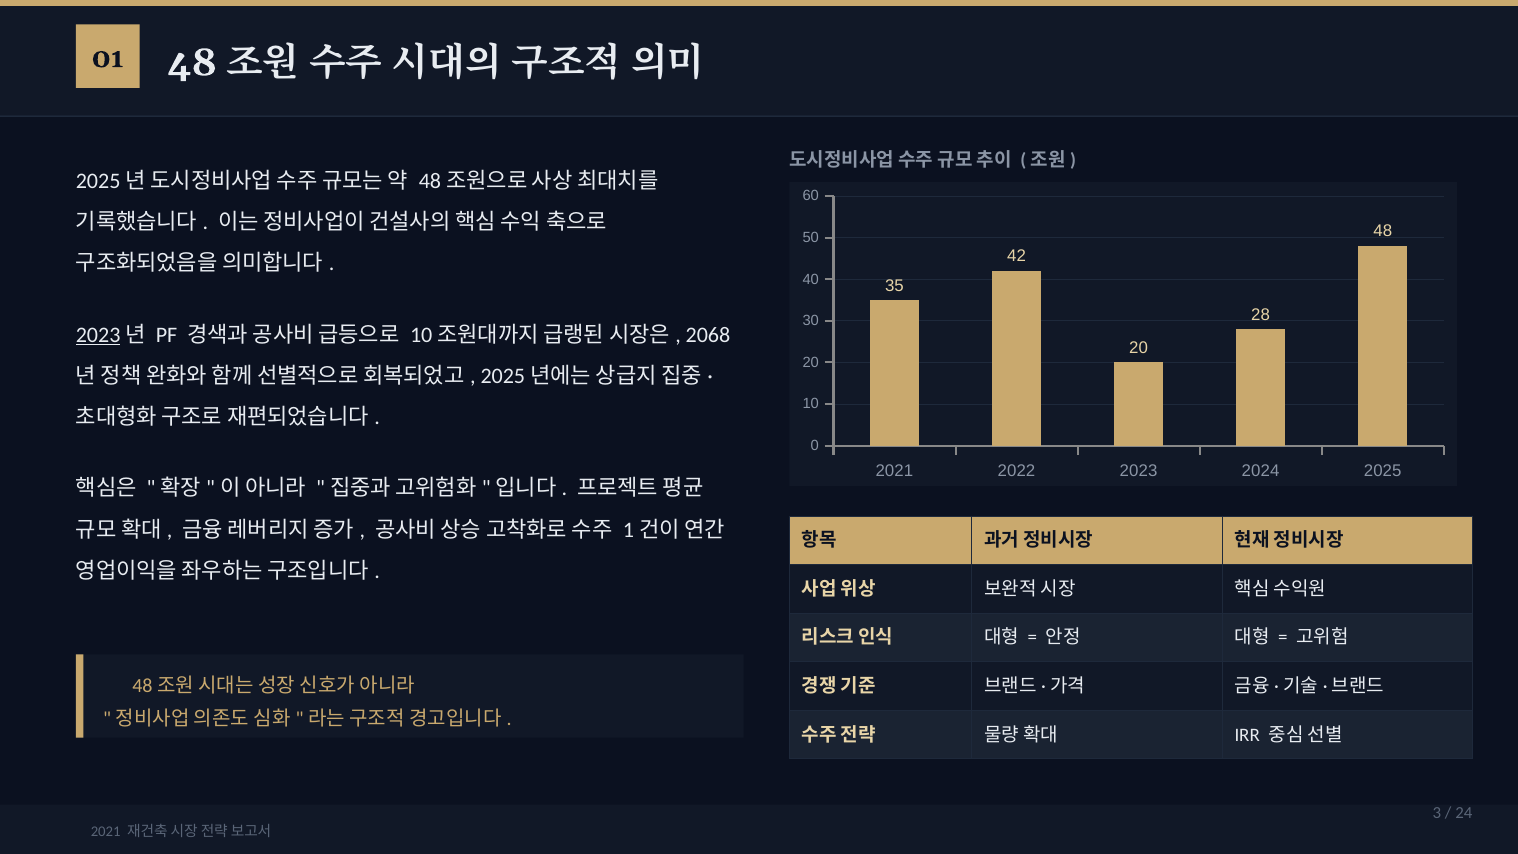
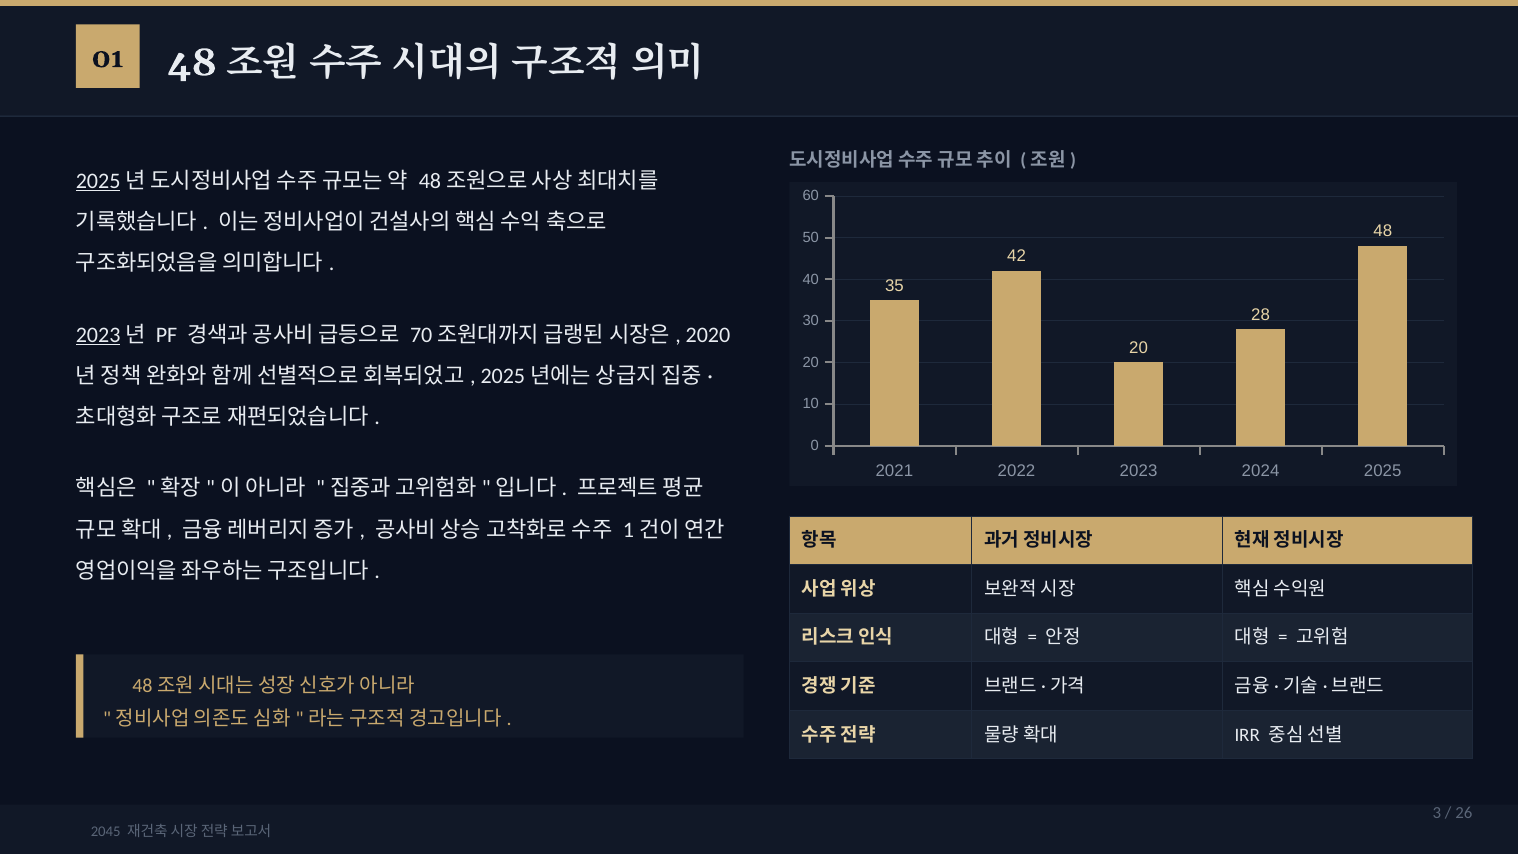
2025 at (98, 181) underline: none -> present
10 at (421, 335): 10 -> 70
2068: 2068 -> 2020
24: 24 -> 26
2021 at (106, 831): 2021 -> 2045
